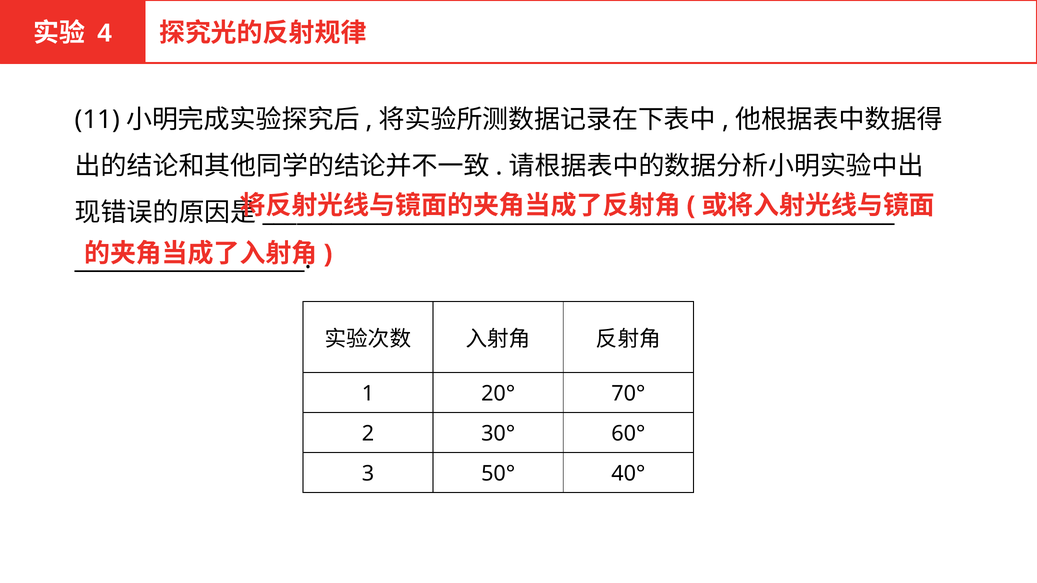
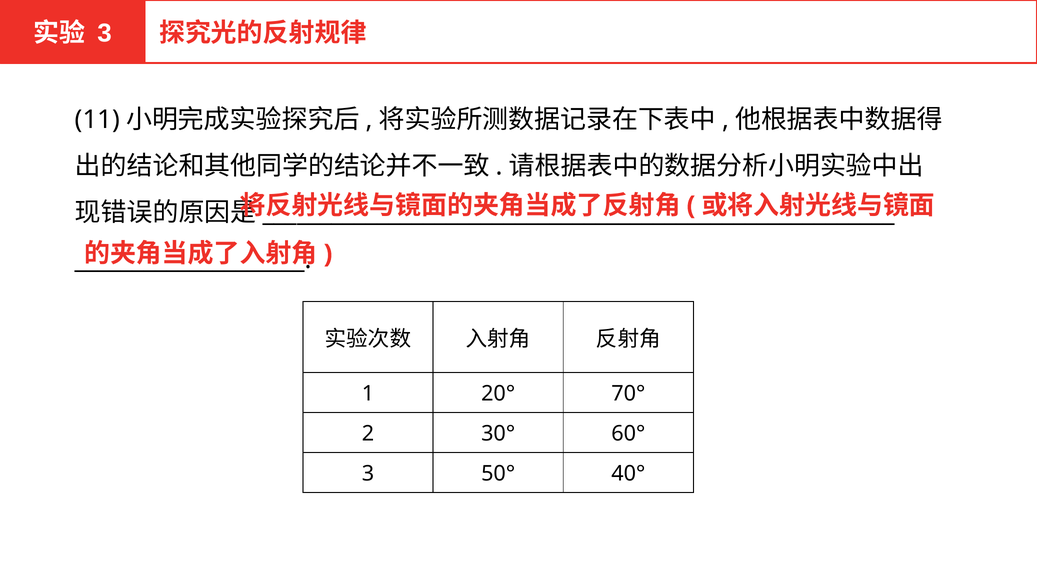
4 at (105, 33): 4 -> 3
